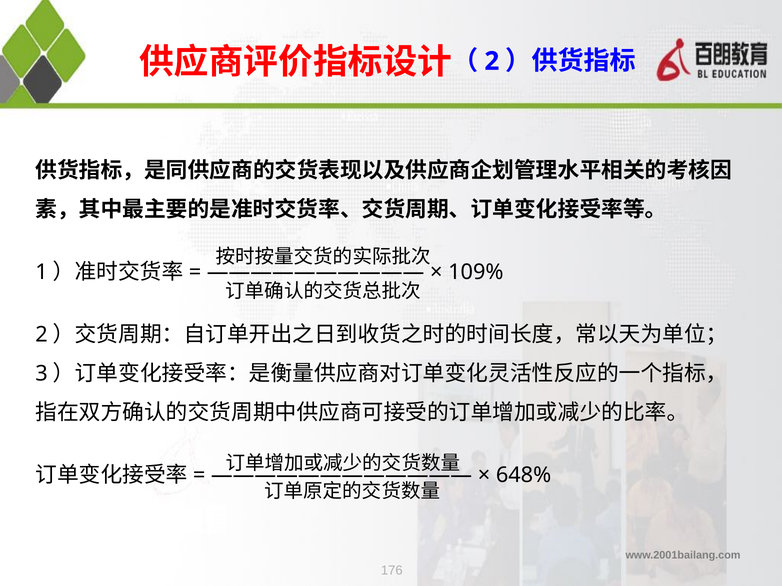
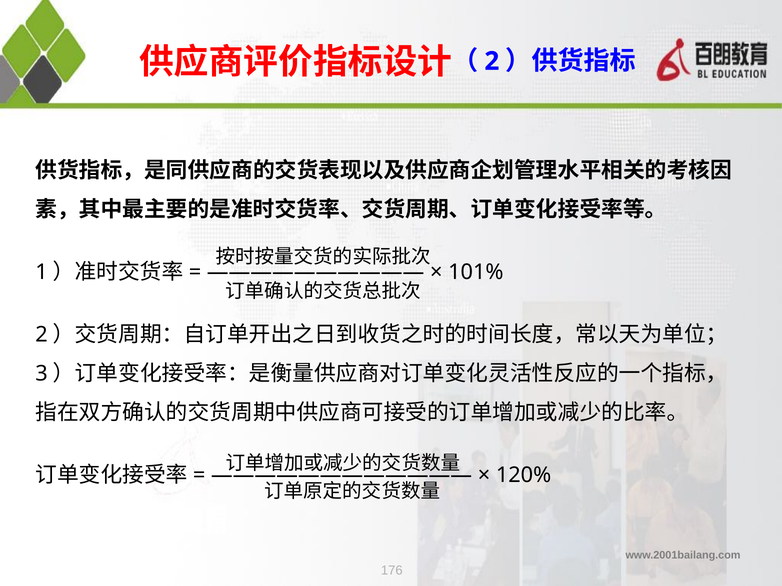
109%: 109% -> 101%
648%: 648% -> 120%
